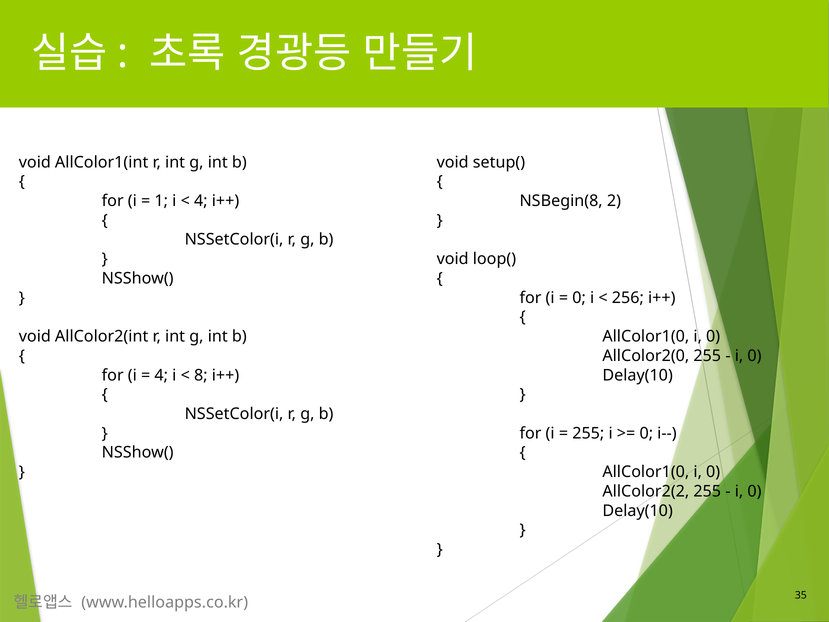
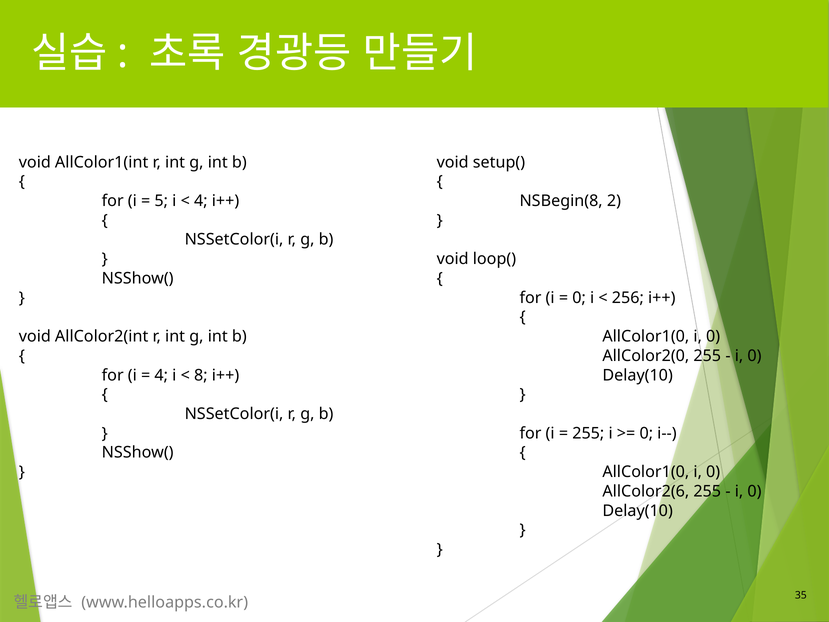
1: 1 -> 5
AllColor2(2: AllColor2(2 -> AllColor2(6
